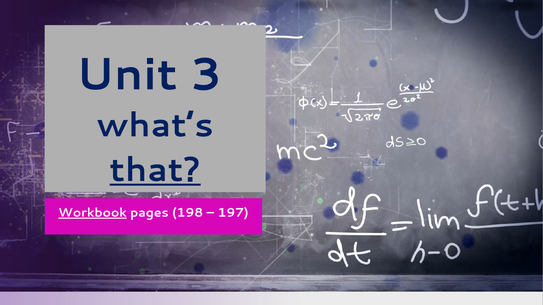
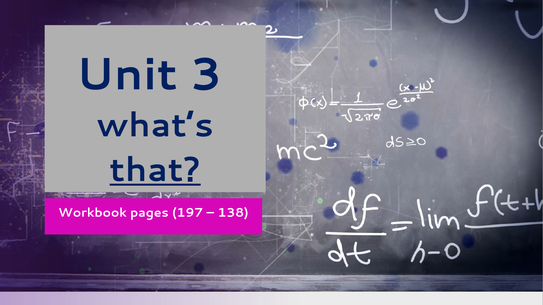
Workbook underline: present -> none
198: 198 -> 197
197: 197 -> 138
